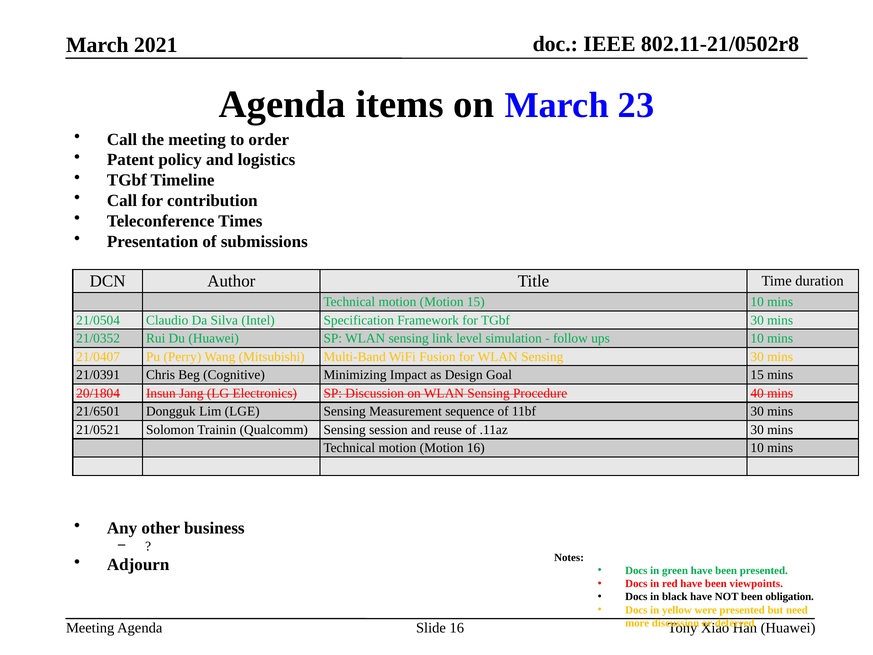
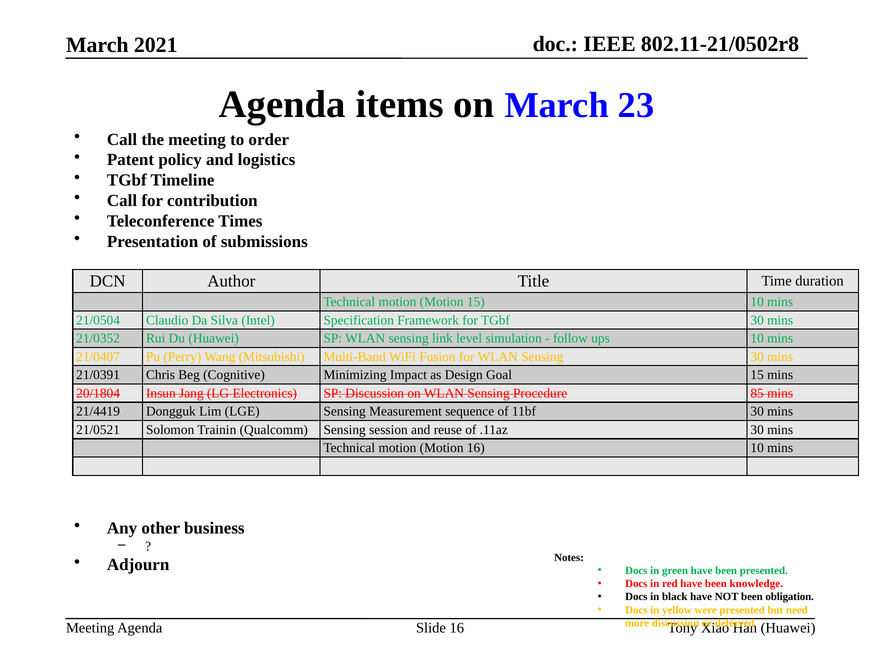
40: 40 -> 85
21/6501: 21/6501 -> 21/4419
viewpoints: viewpoints -> knowledge
